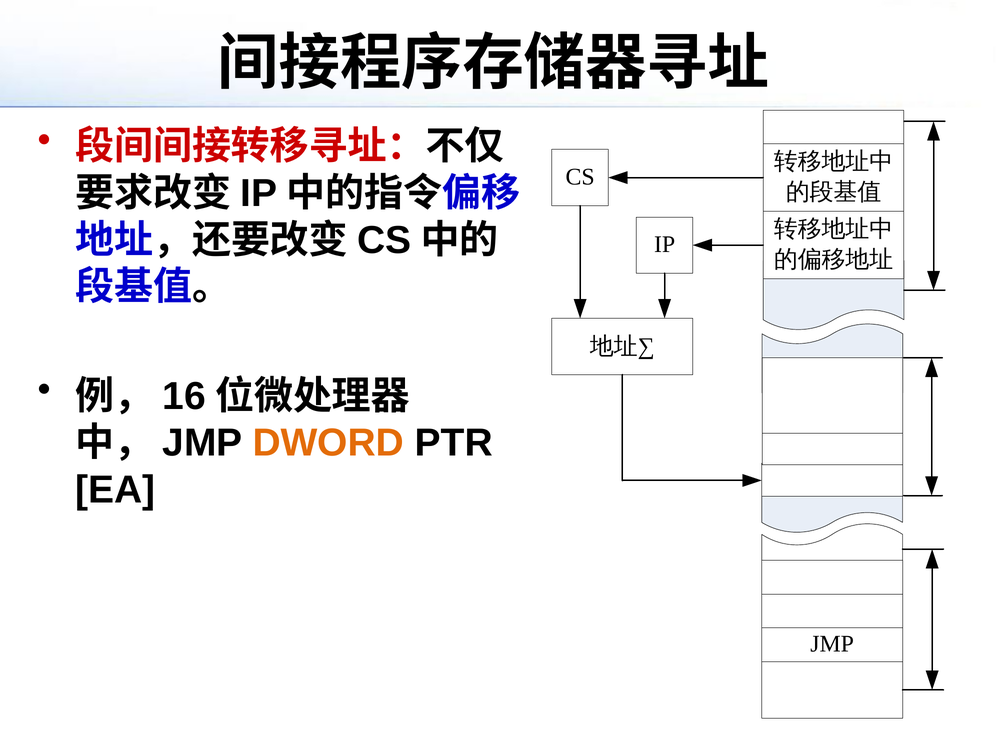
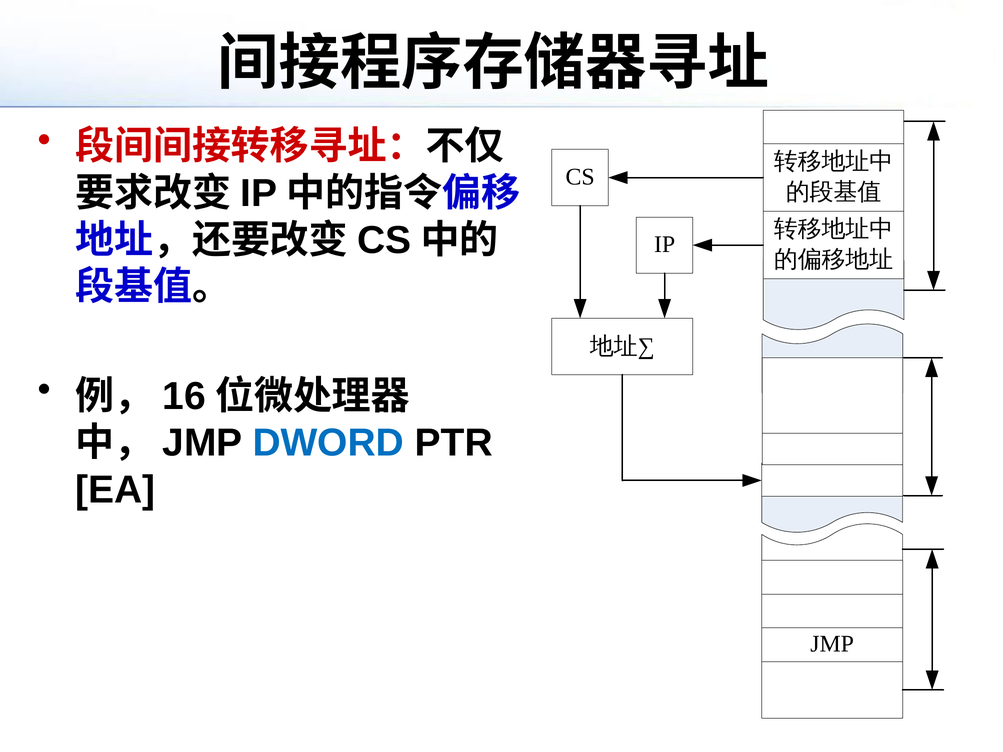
DWORD colour: orange -> blue
